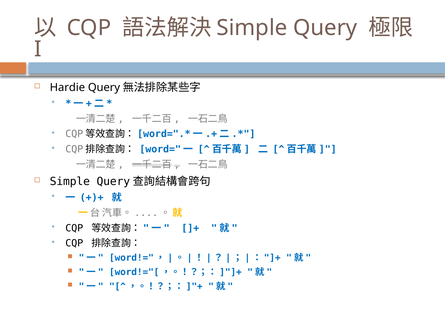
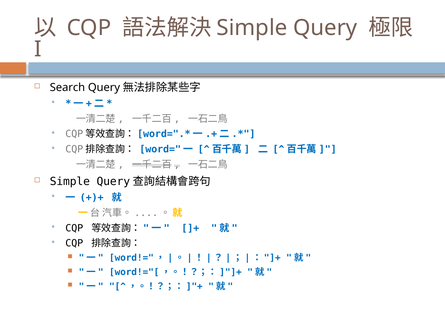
Hardie: Hardie -> Search
